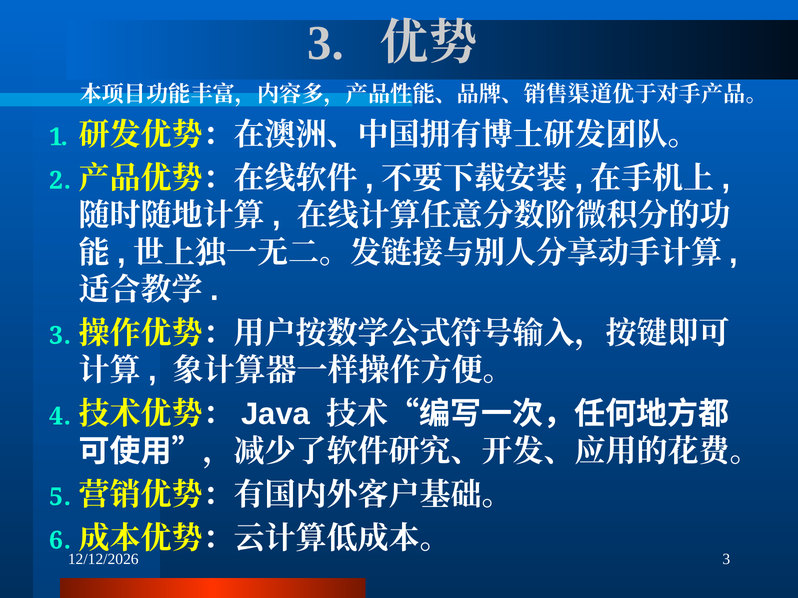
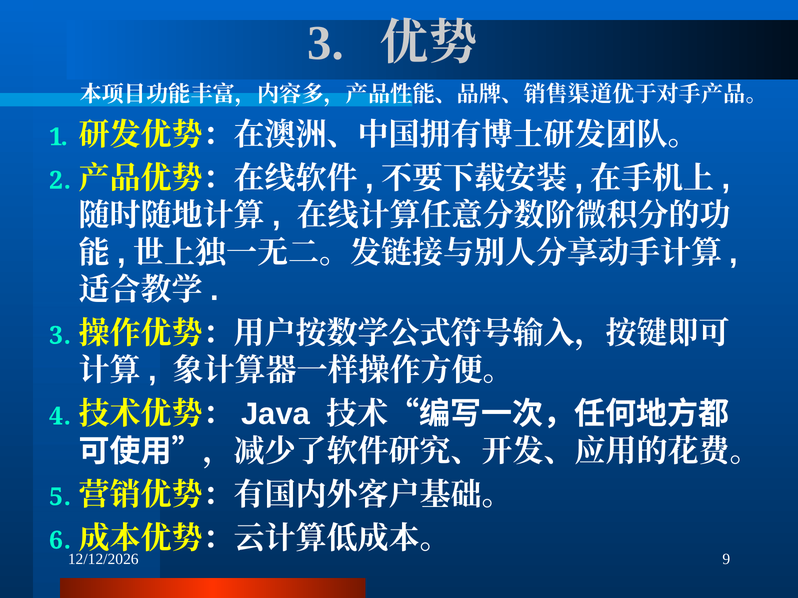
3 at (726, 560): 3 -> 9
